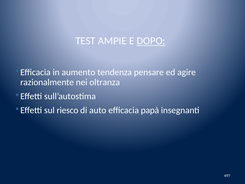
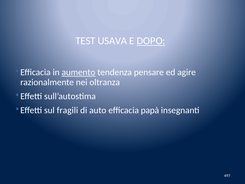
AMPIE: AMPIE -> USAVA
aumento underline: none -> present
riesco: riesco -> fragili
